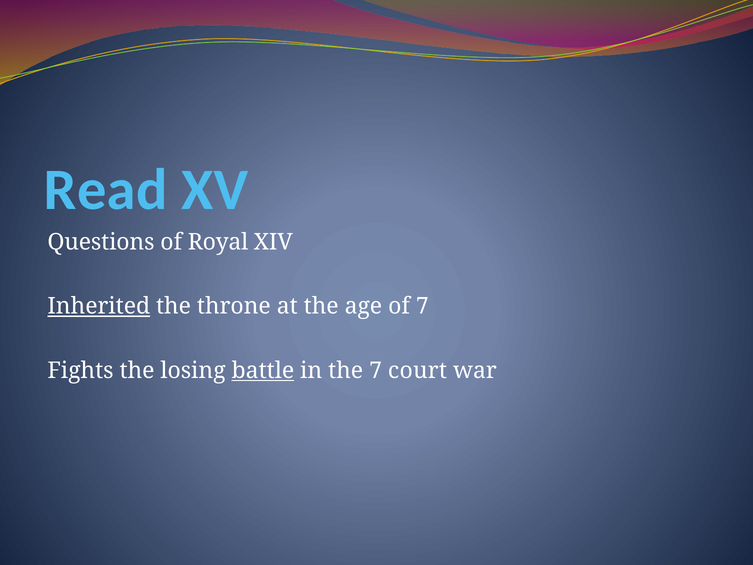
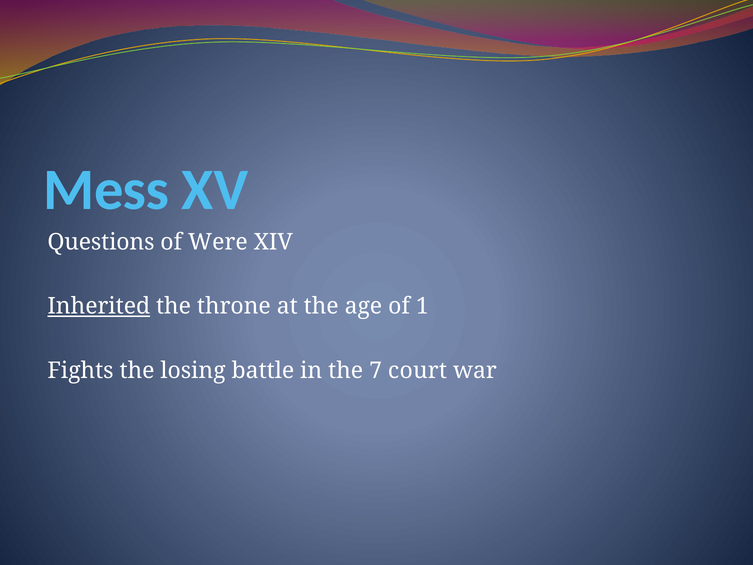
Read: Read -> Mess
Royal: Royal -> Were
of 7: 7 -> 1
battle underline: present -> none
